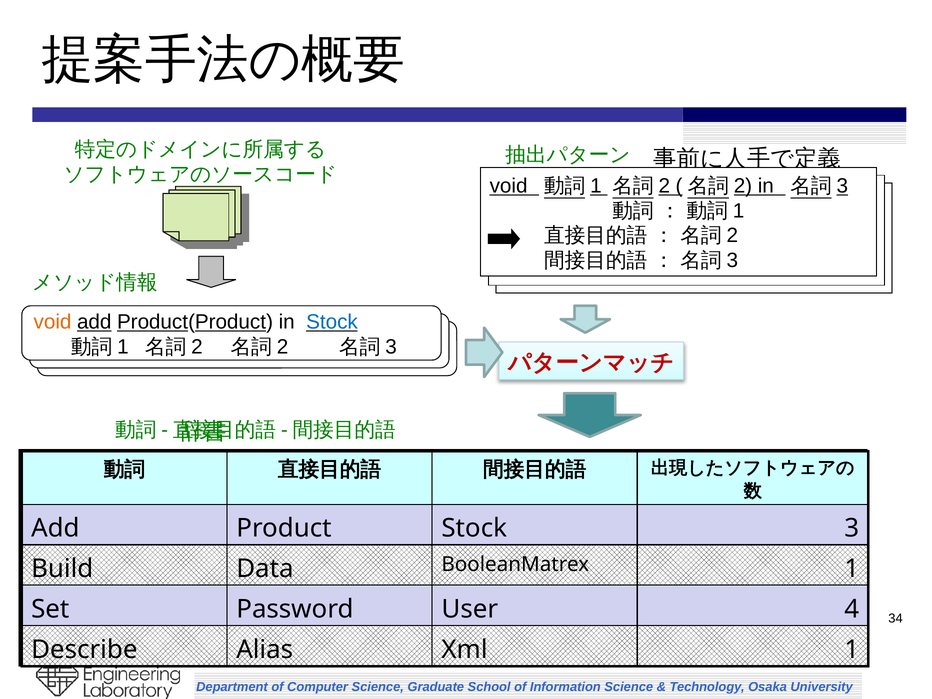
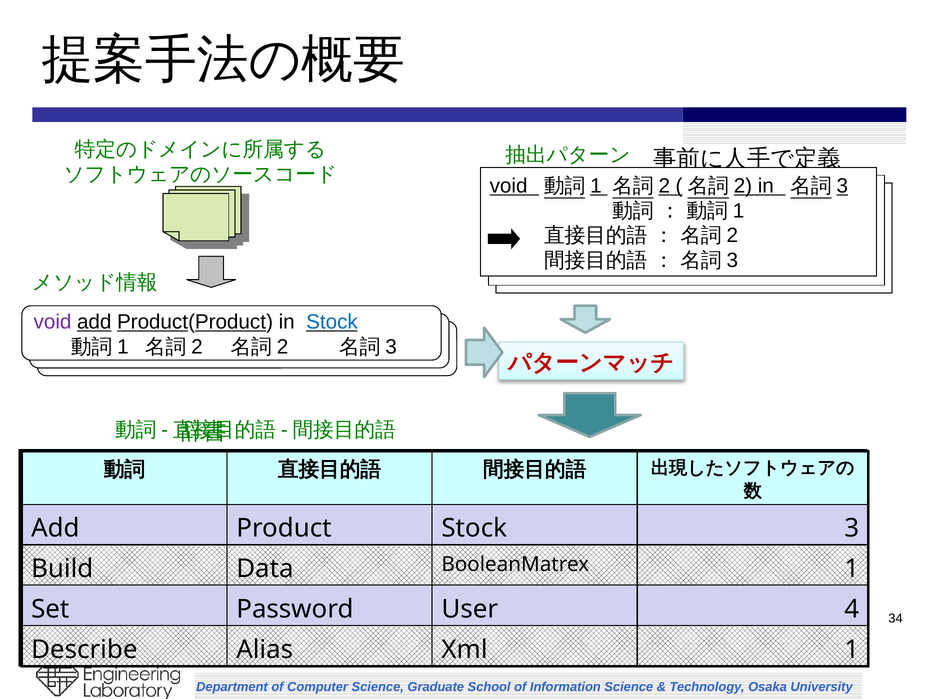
void at (53, 322) colour: orange -> purple
